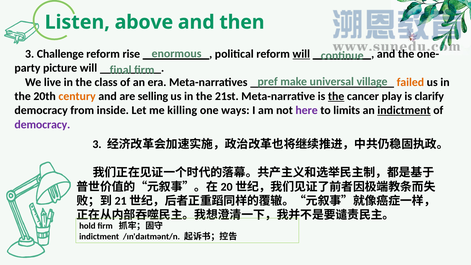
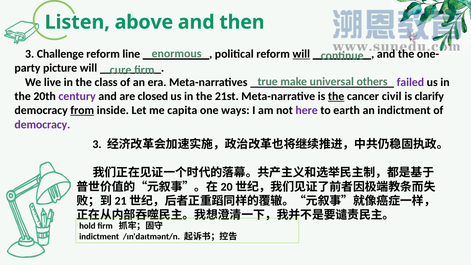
rise: rise -> line
final: final -> cure
pref: pref -> true
village: village -> others
failed colour: orange -> purple
century colour: orange -> purple
selling: selling -> closed
play: play -> civil
from underline: none -> present
killing: killing -> capita
limits: limits -> earth
indictment at (404, 110) underline: present -> none
